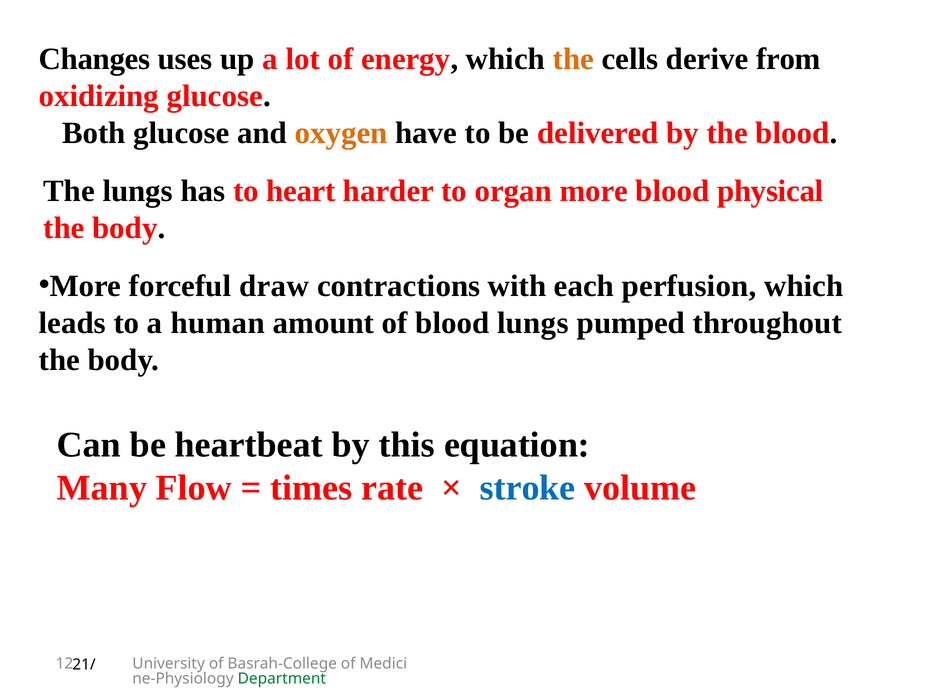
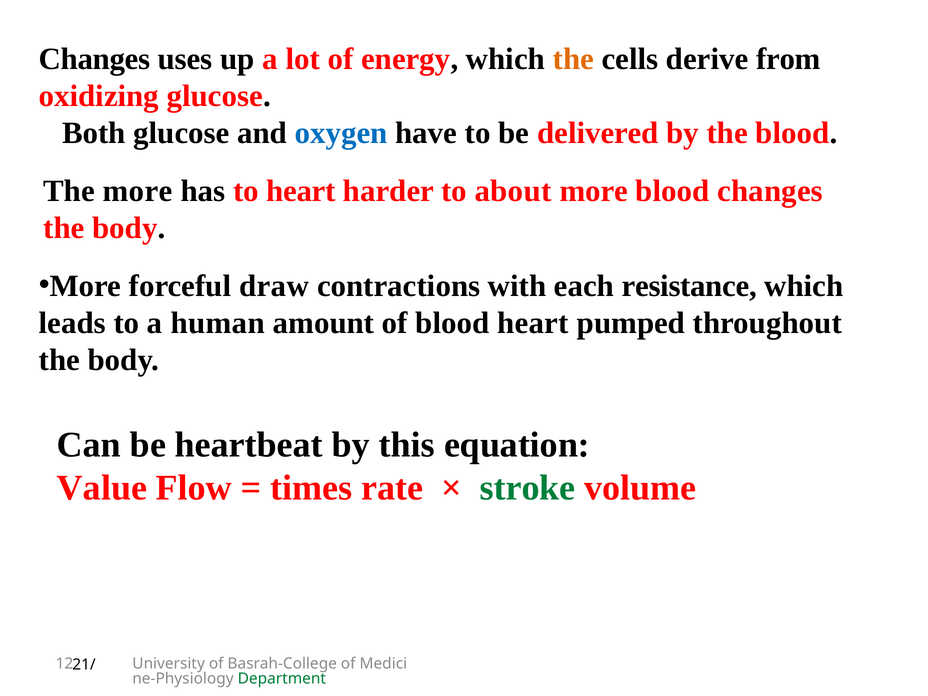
oxygen colour: orange -> blue
The lungs: lungs -> more
organ: organ -> about
blood physical: physical -> changes
perfusion: perfusion -> resistance
blood lungs: lungs -> heart
Many: Many -> Value
stroke colour: blue -> green
